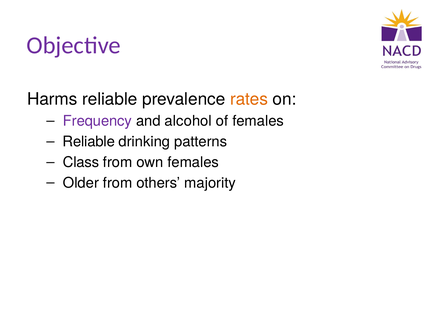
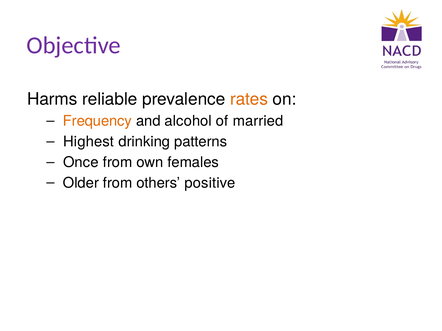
Frequency colour: purple -> orange
of females: females -> married
Reliable at (89, 142): Reliable -> Highest
Class: Class -> Once
majority: majority -> positive
